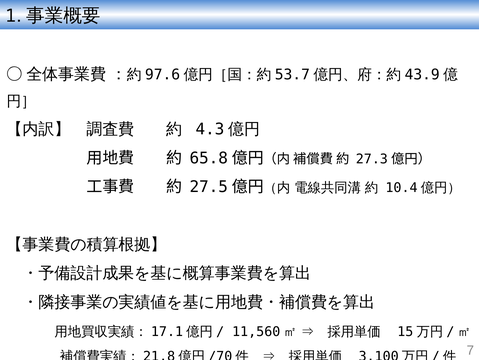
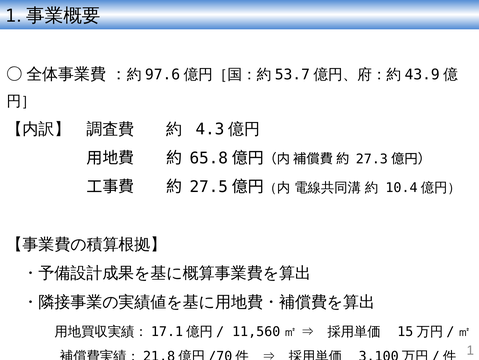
7: 7 -> 1
